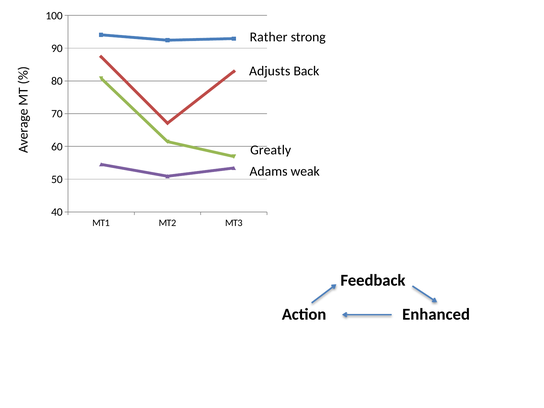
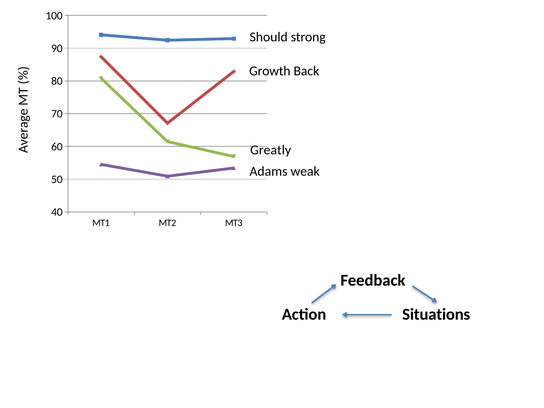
Rather: Rather -> Should
Adjusts: Adjusts -> Growth
Enhanced: Enhanced -> Situations
